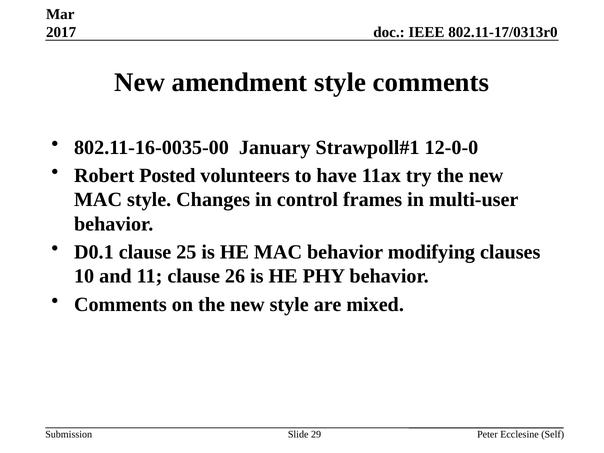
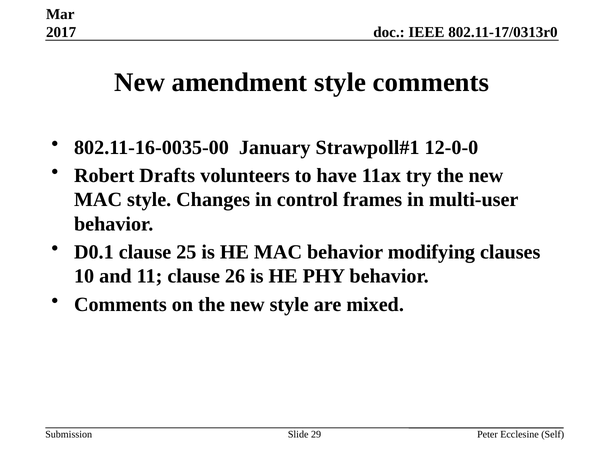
Posted: Posted -> Drafts
